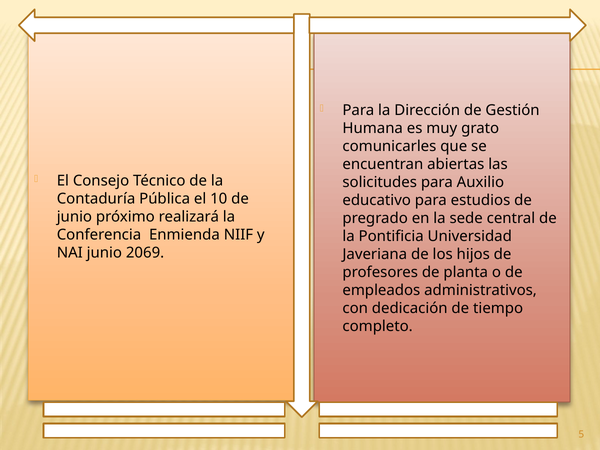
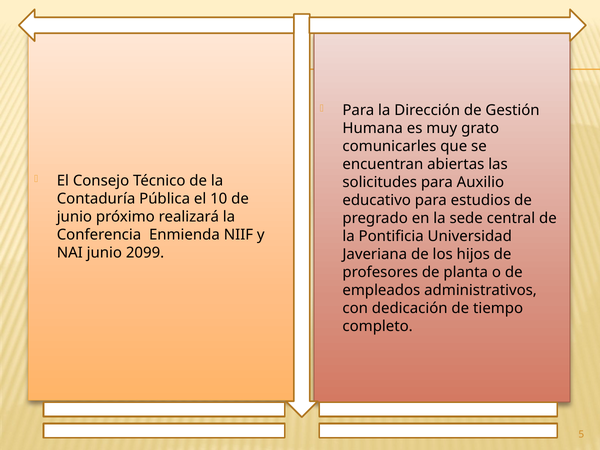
2069: 2069 -> 2099
